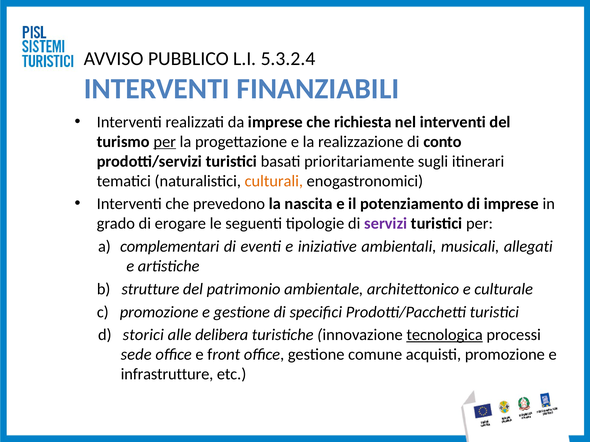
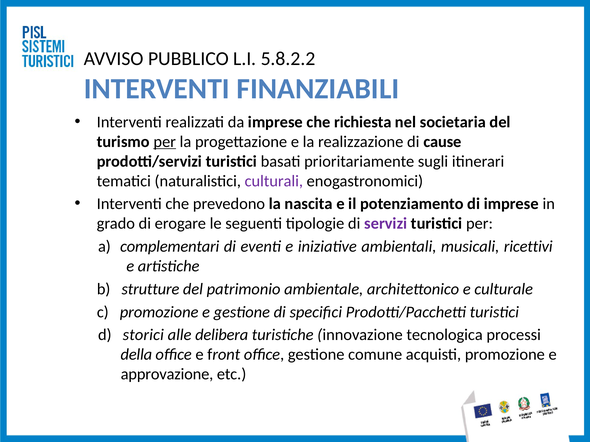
5.3.2.4: 5.3.2.4 -> 5.8.2.2
nel interventi: interventi -> societaria
conto: conto -> cause
culturali colour: orange -> purple
allegati: allegati -> ricettivi
tecnologica underline: present -> none
sede: sede -> della
infrastrutture: infrastrutture -> approvazione
